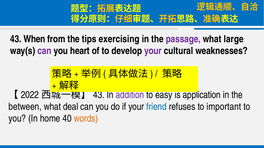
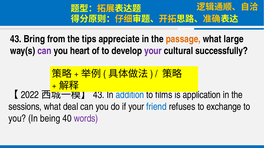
When: When -> Bring
exercising: exercising -> appreciate
passage colour: purple -> orange
weaknesses: weaknesses -> successfully
addition colour: purple -> blue
easy: easy -> films
between: between -> sessions
important: important -> exchange
home: home -> being
words colour: orange -> purple
